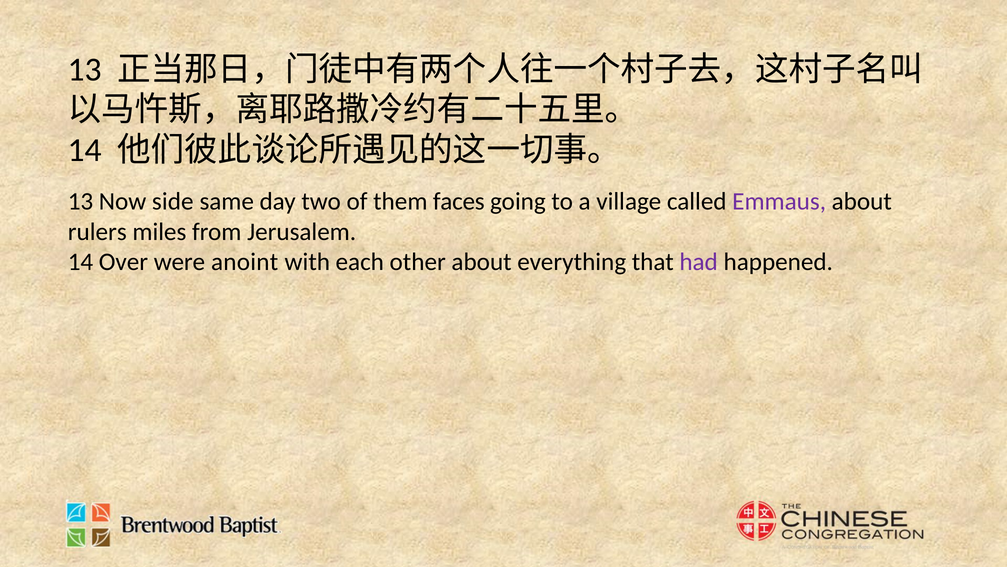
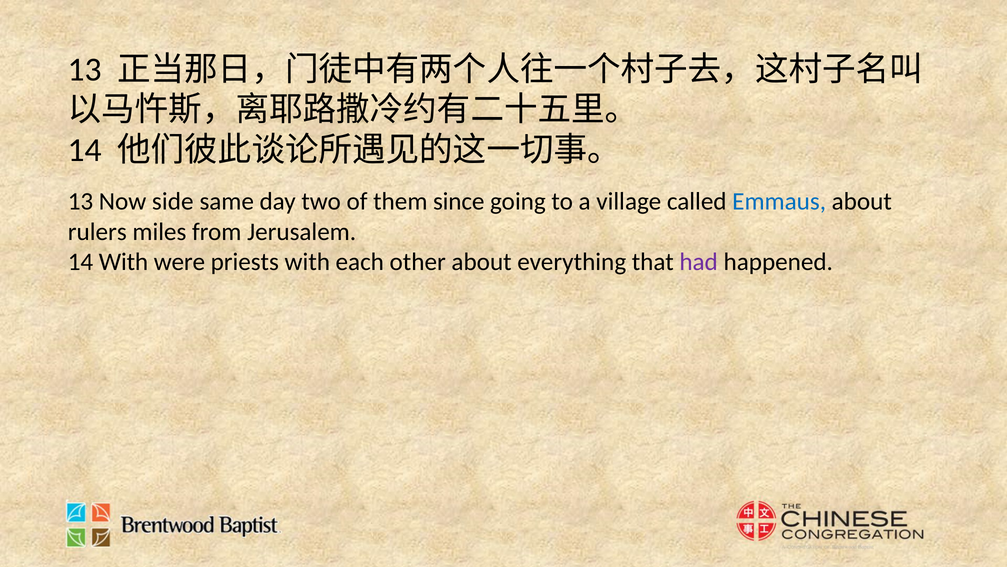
faces: faces -> since
Emmaus colour: purple -> blue
14 Over: Over -> With
anoint: anoint -> priests
